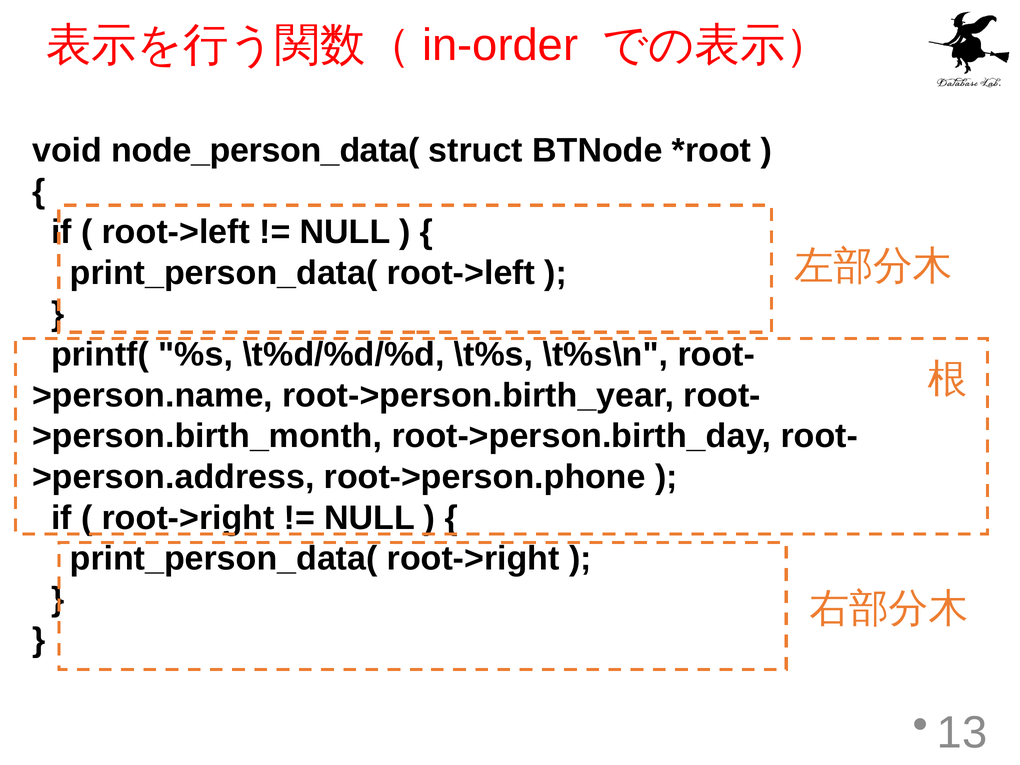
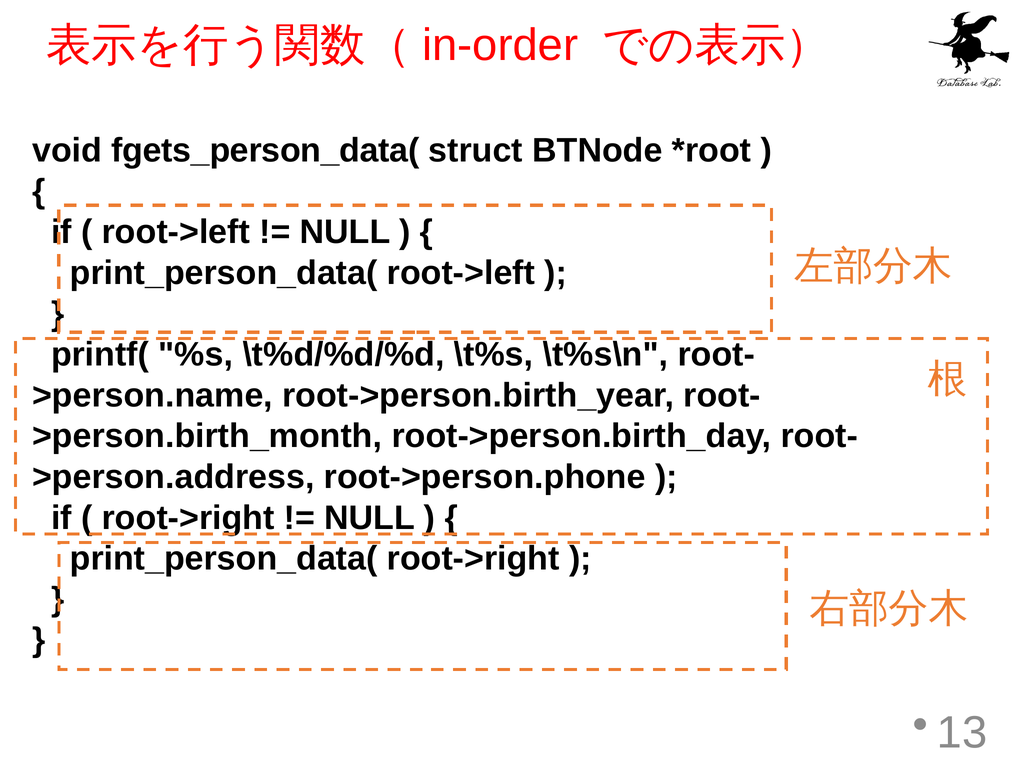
node_person_data(: node_person_data( -> fgets_person_data(
